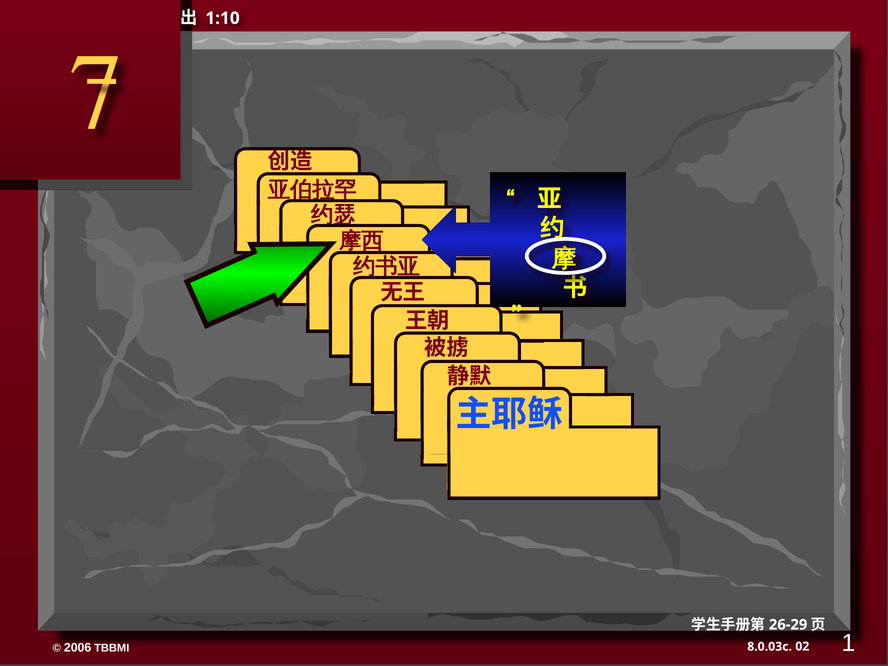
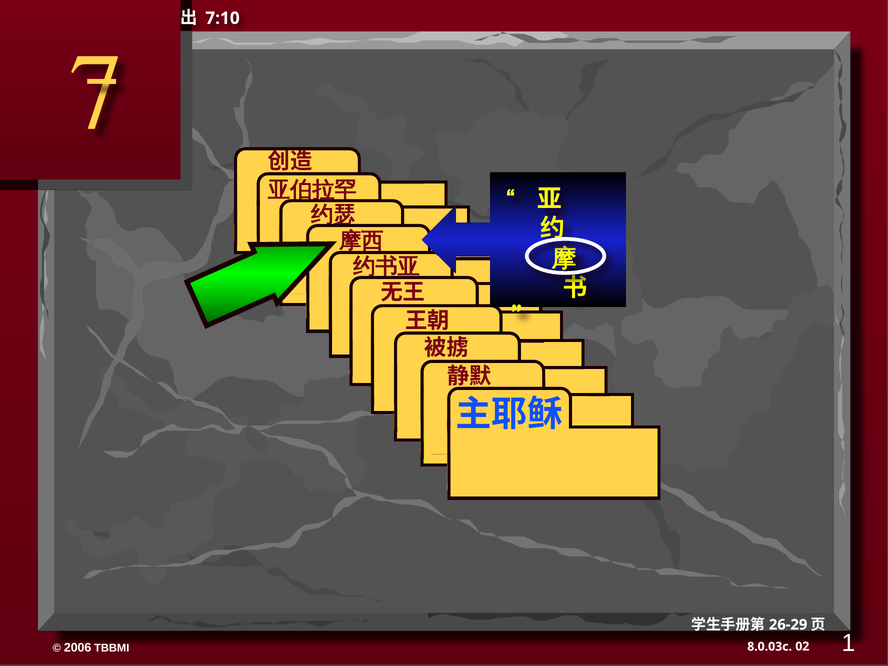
1:10: 1:10 -> 7:10
